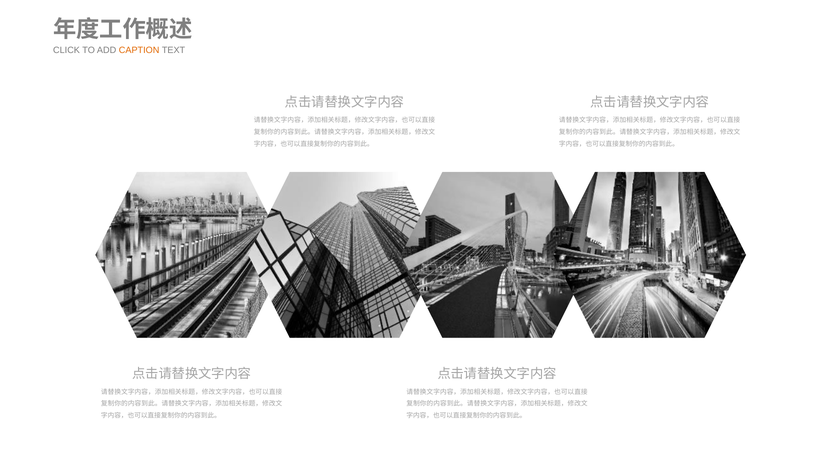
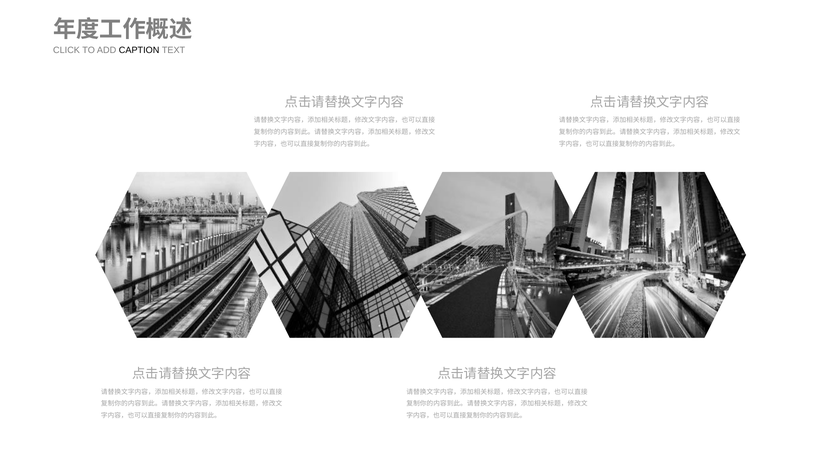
CAPTION colour: orange -> black
